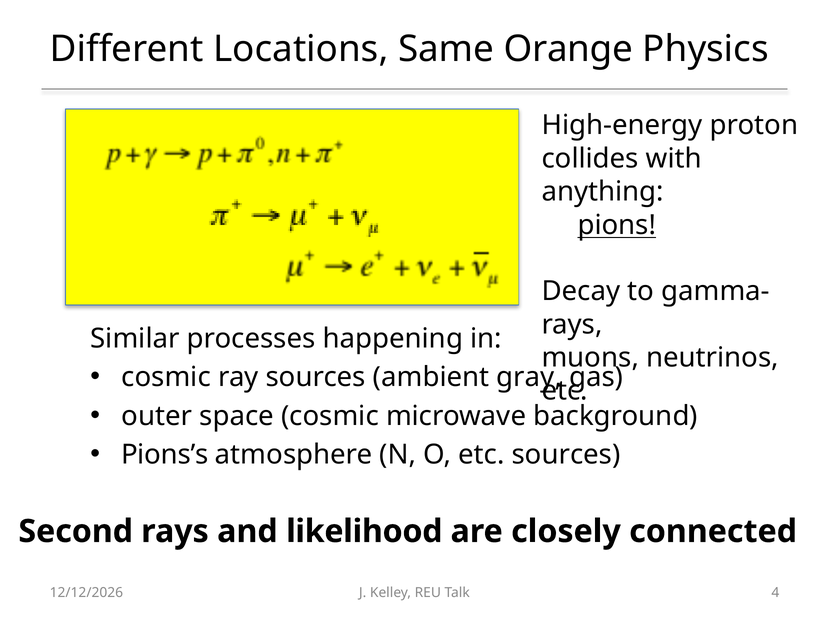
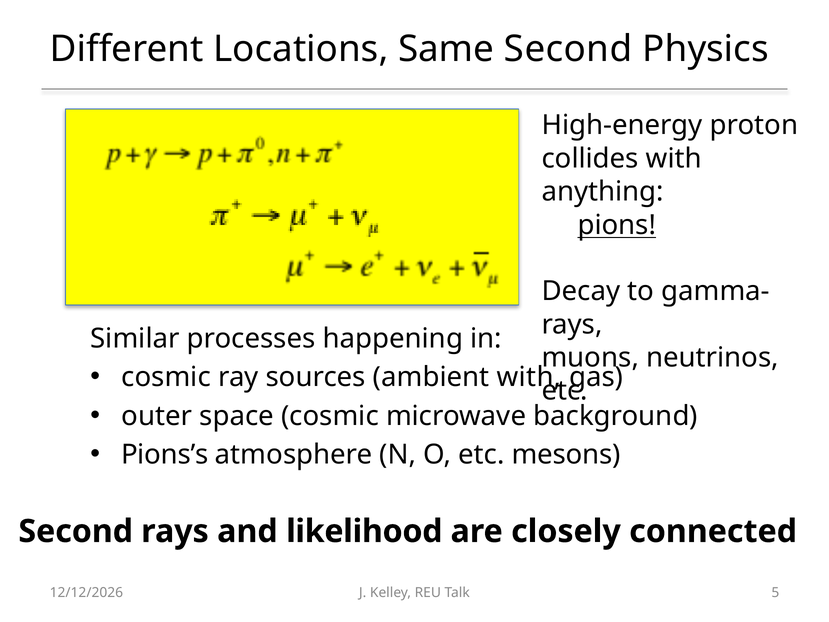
Same Orange: Orange -> Second
ambient gray: gray -> with
etc sources: sources -> mesons
4: 4 -> 5
